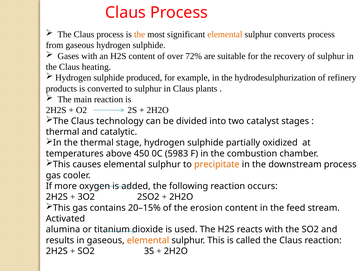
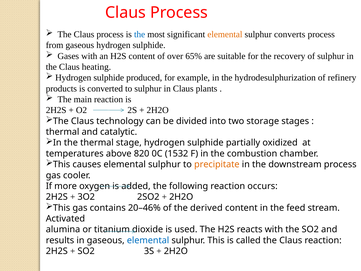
the at (140, 34) colour: orange -> blue
72%: 72% -> 65%
catalyst: catalyst -> storage
450: 450 -> 820
5983: 5983 -> 1532
20–15%: 20–15% -> 20–46%
erosion: erosion -> derived
elemental at (148, 240) colour: orange -> blue
